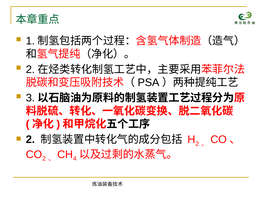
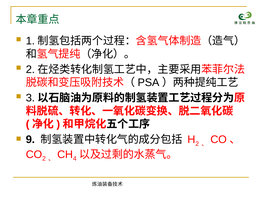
2 at (30, 139): 2 -> 9
